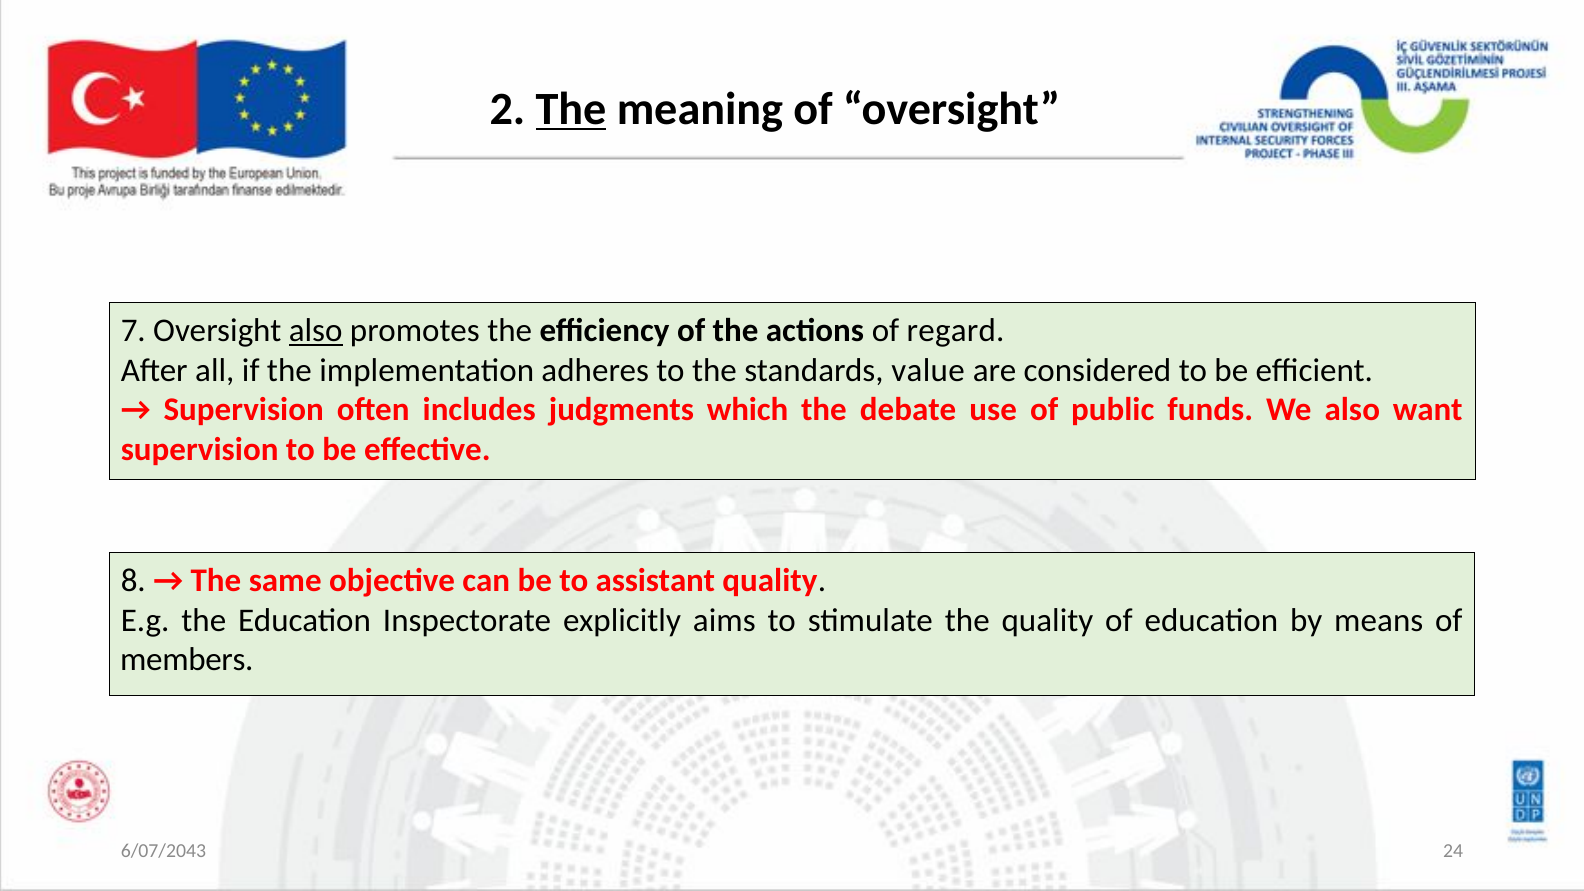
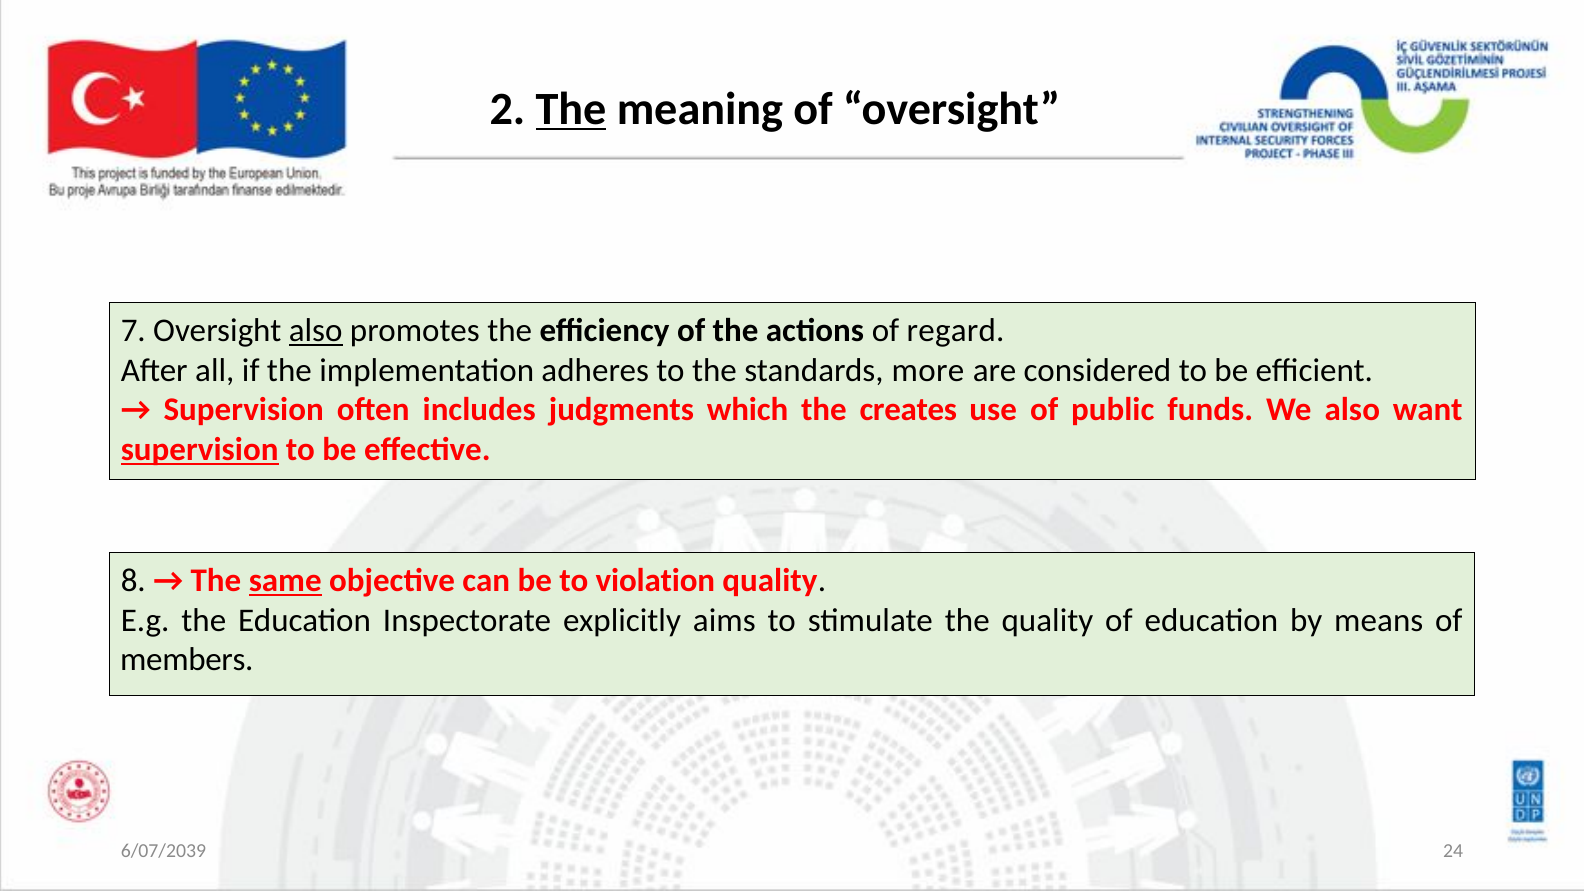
value: value -> more
debate: debate -> creates
supervision at (200, 450) underline: none -> present
same underline: none -> present
assistant: assistant -> violation
6/07/2043: 6/07/2043 -> 6/07/2039
